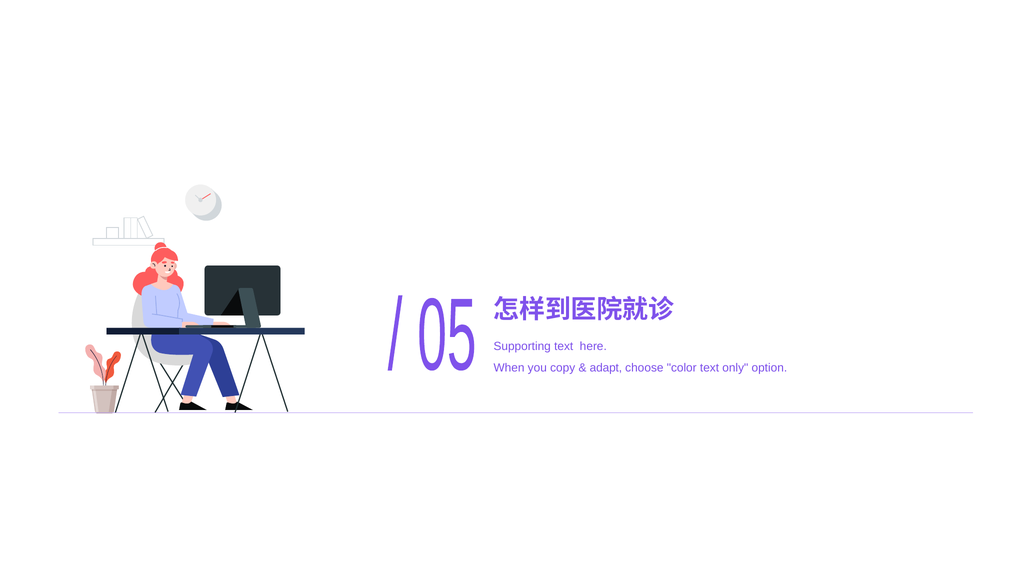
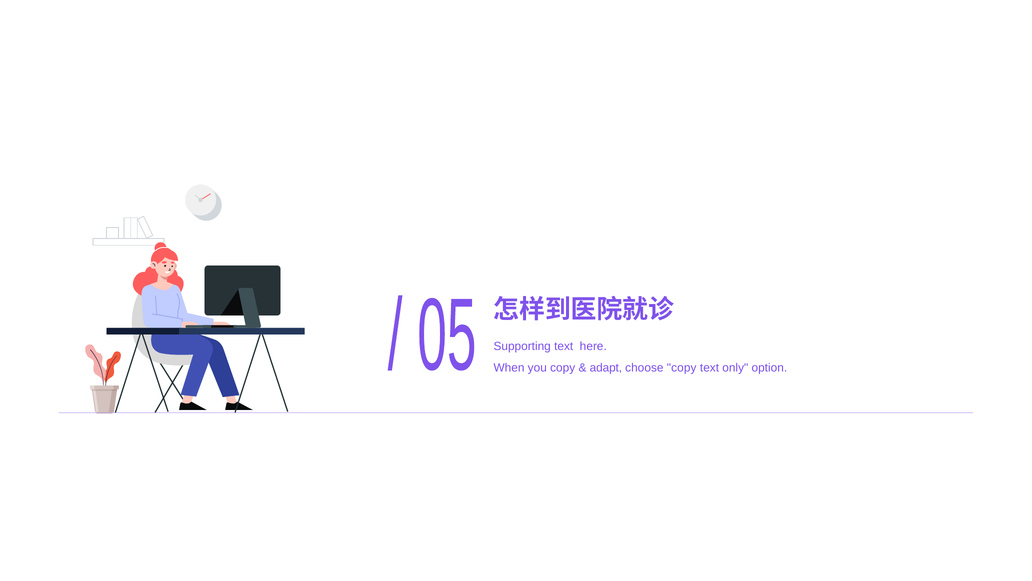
choose color: color -> copy
